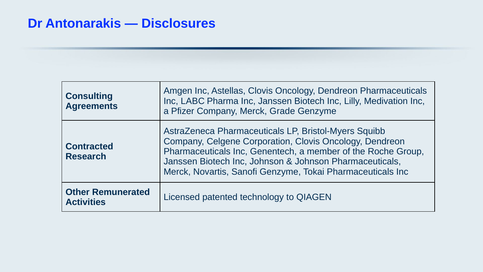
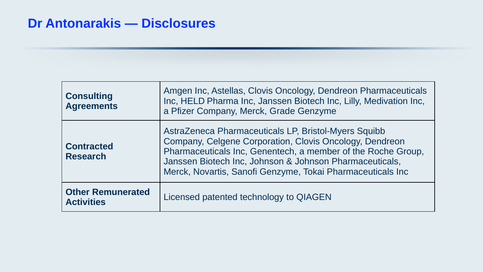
LABC: LABC -> HELD
